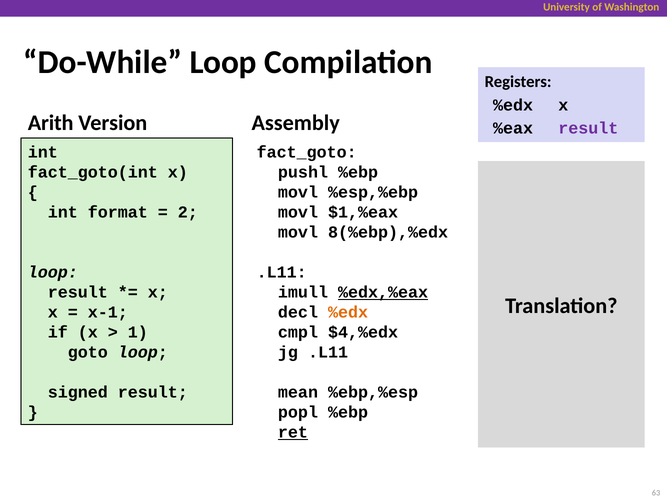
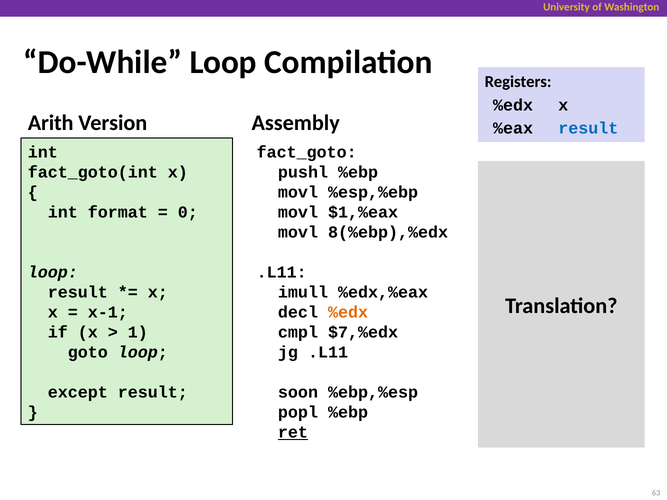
result at (588, 128) colour: purple -> blue
2: 2 -> 0
%edx,%eax underline: present -> none
$4,%edx: $4,%edx -> $7,%edx
signed: signed -> except
mean: mean -> soon
